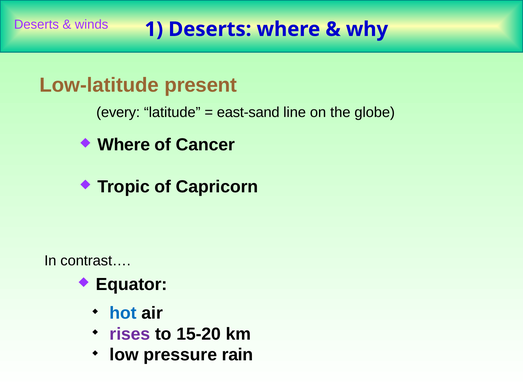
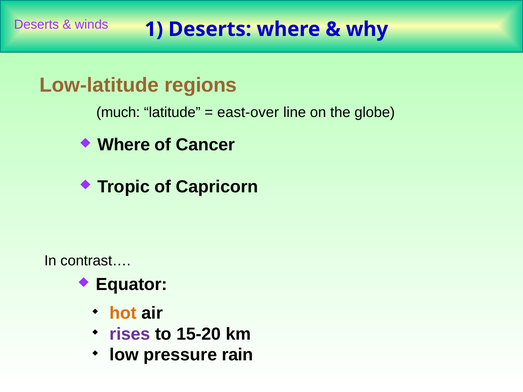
present: present -> regions
every: every -> much
east-sand: east-sand -> east-over
hot colour: blue -> orange
